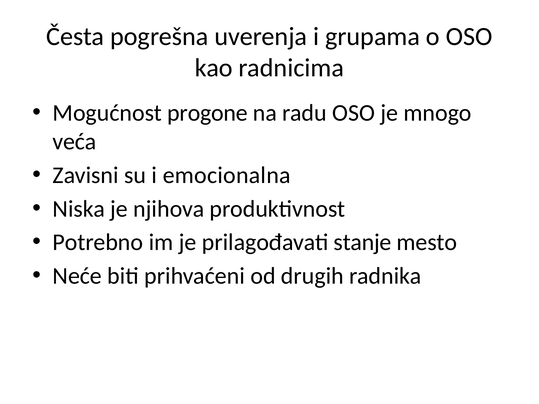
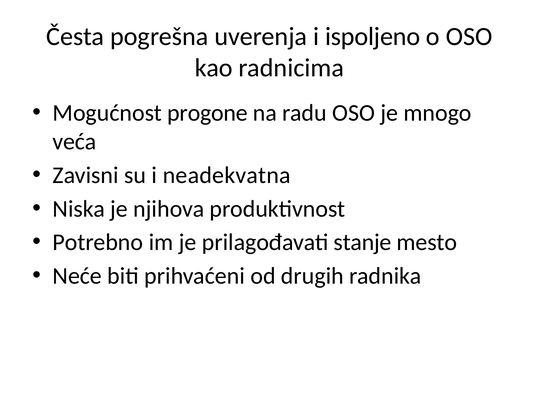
grupama: grupama -> ispoljeno
emocionalna: emocionalna -> neadekvatna
